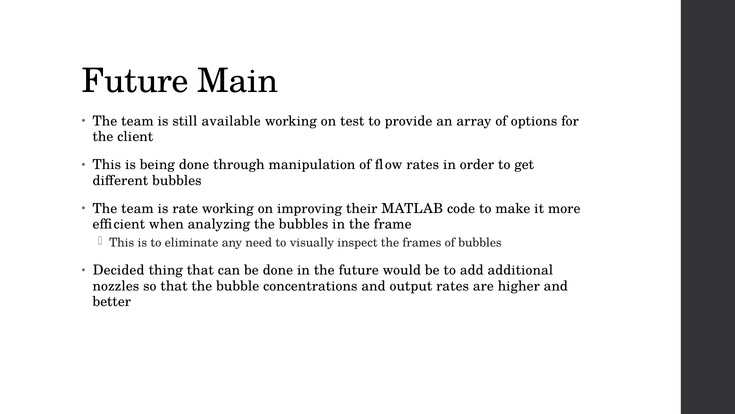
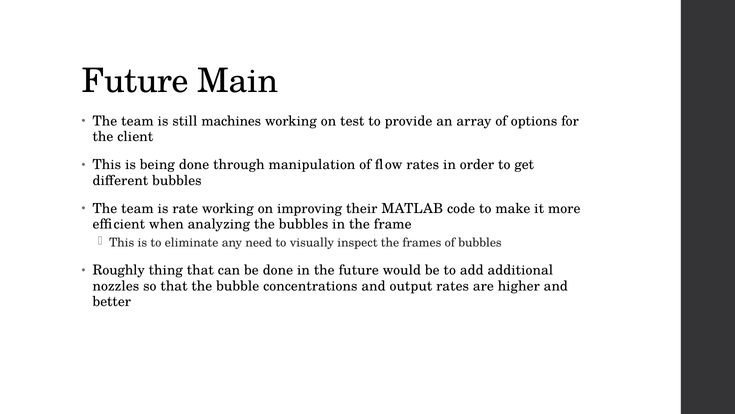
available: available -> machines
Decided: Decided -> Roughly
